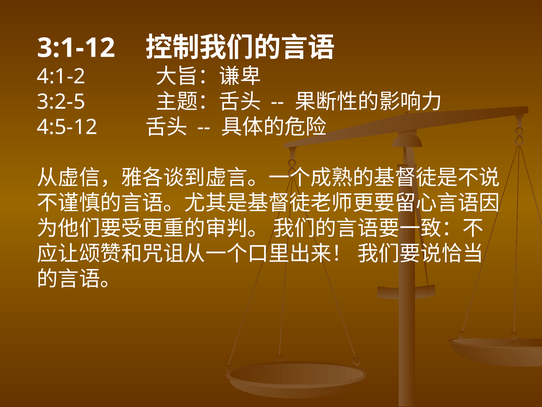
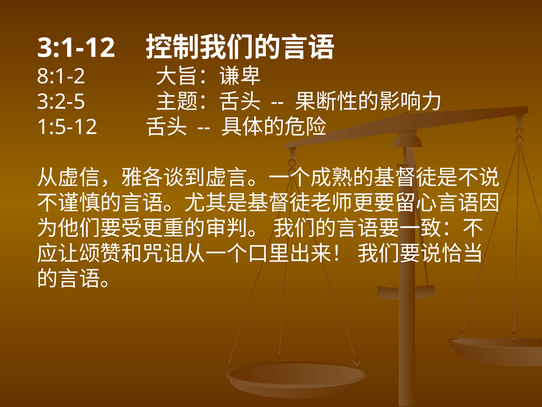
4:1-2: 4:1-2 -> 8:1-2
4:5-12: 4:5-12 -> 1:5-12
